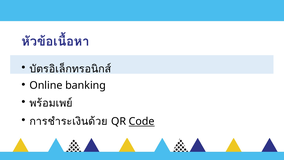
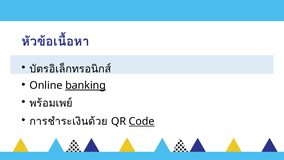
banking underline: none -> present
